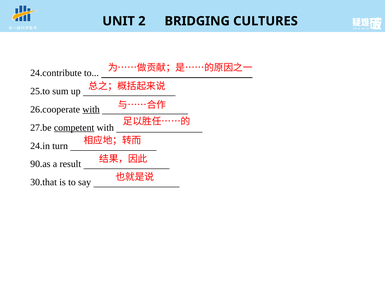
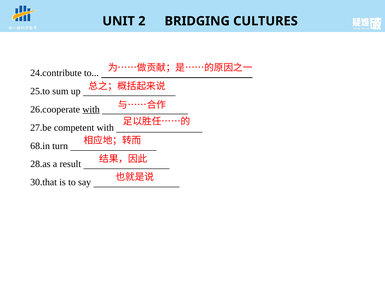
competent underline: present -> none
24.in: 24.in -> 68.in
90.as: 90.as -> 28.as
